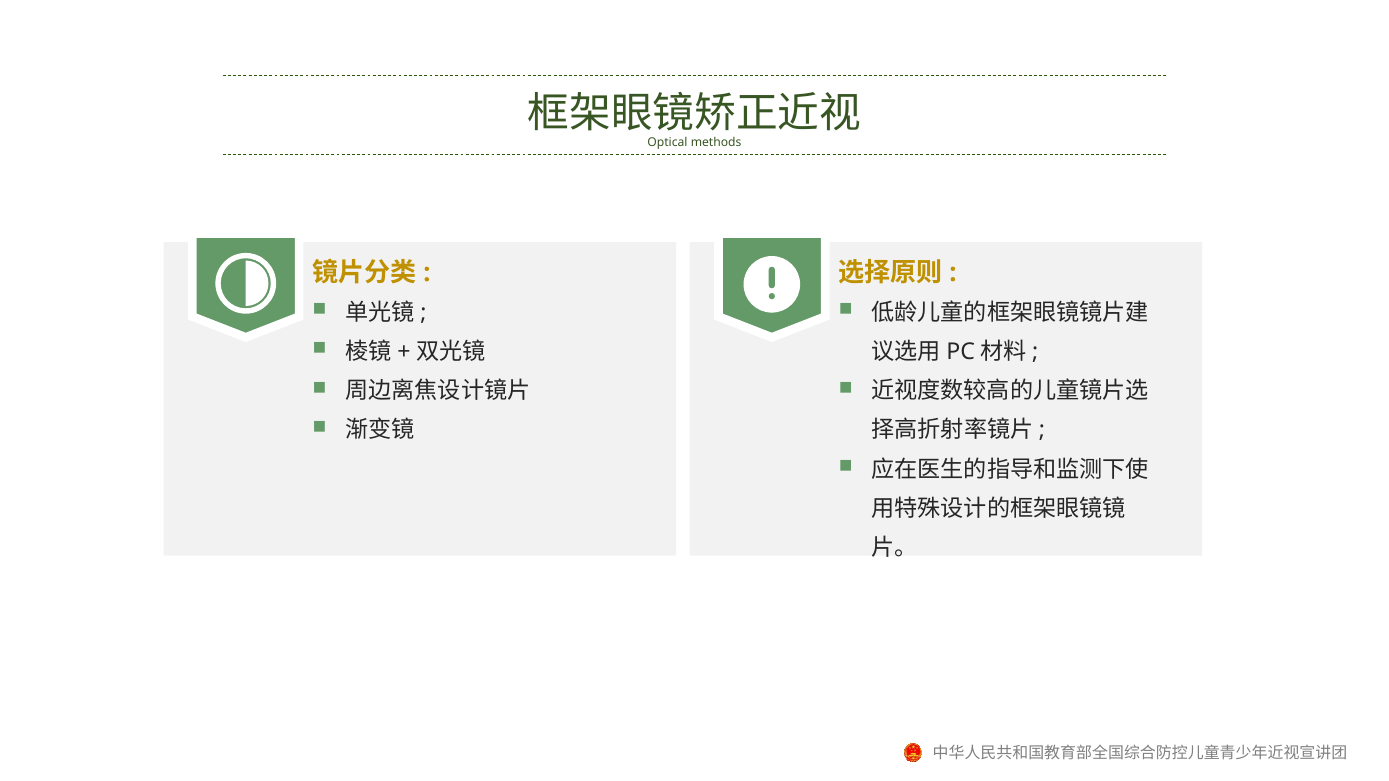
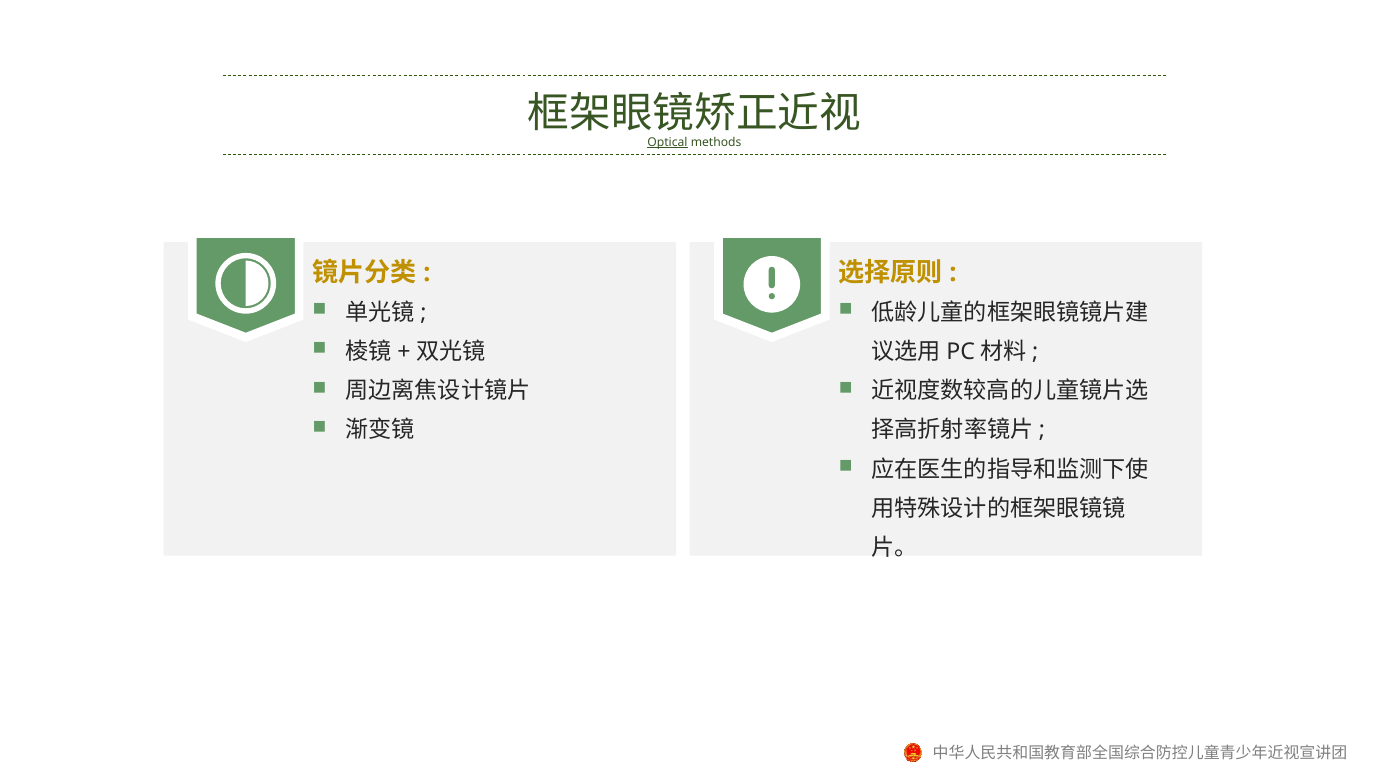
Optical underline: none -> present
